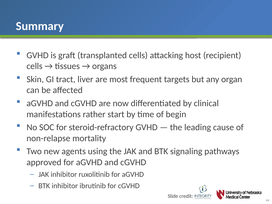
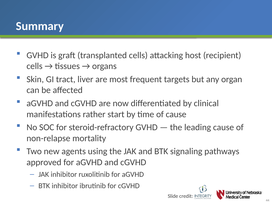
of begin: begin -> cause
